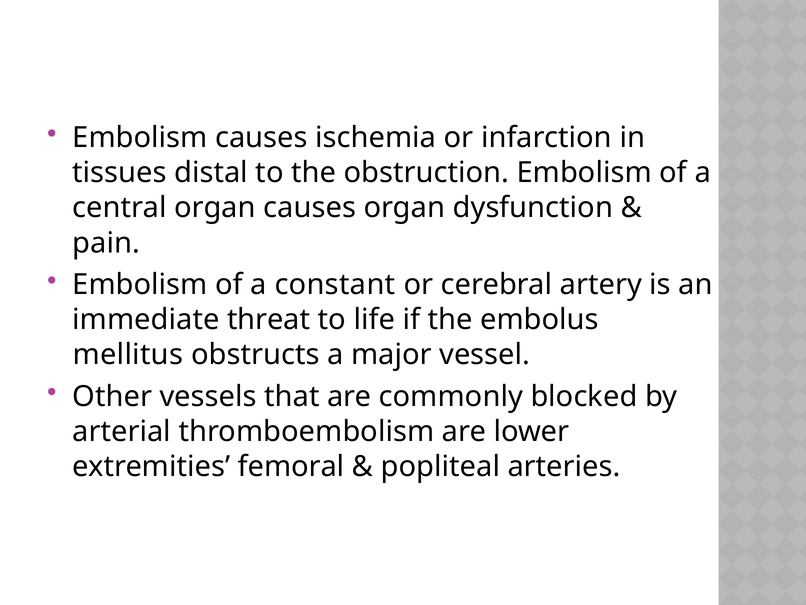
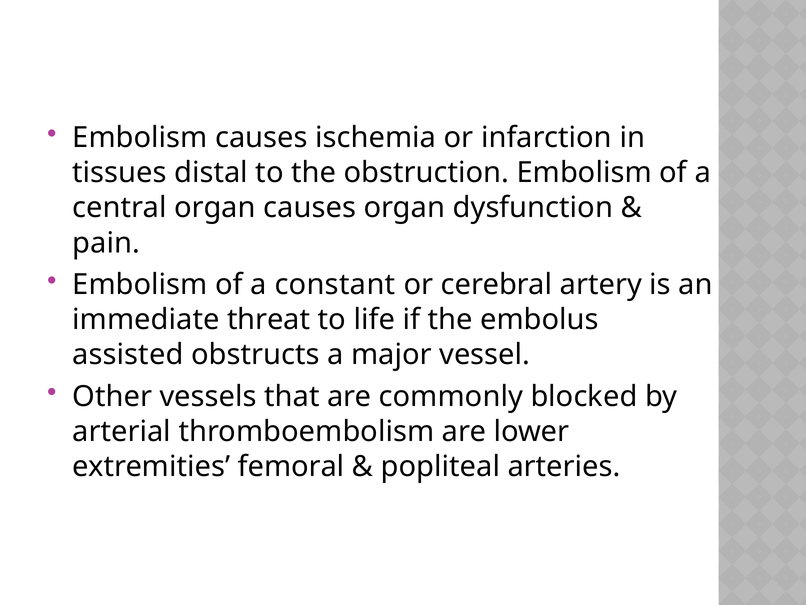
mellitus: mellitus -> assisted
